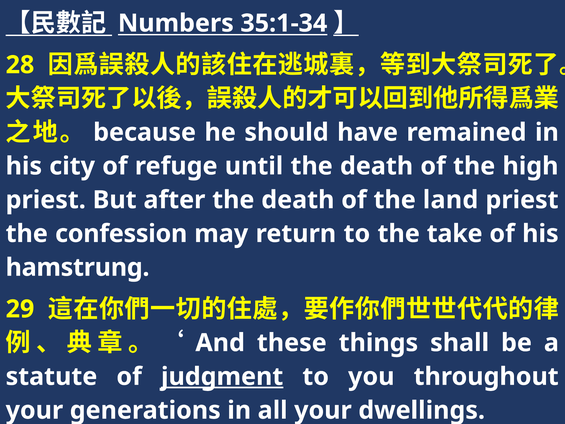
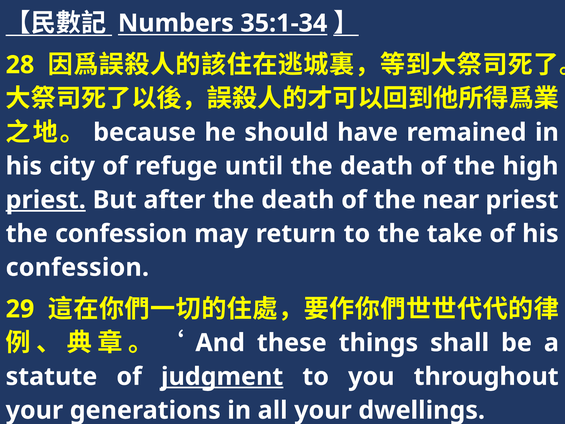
priest at (46, 200) underline: none -> present
land: land -> near
hamstrung at (78, 267): hamstrung -> confession
